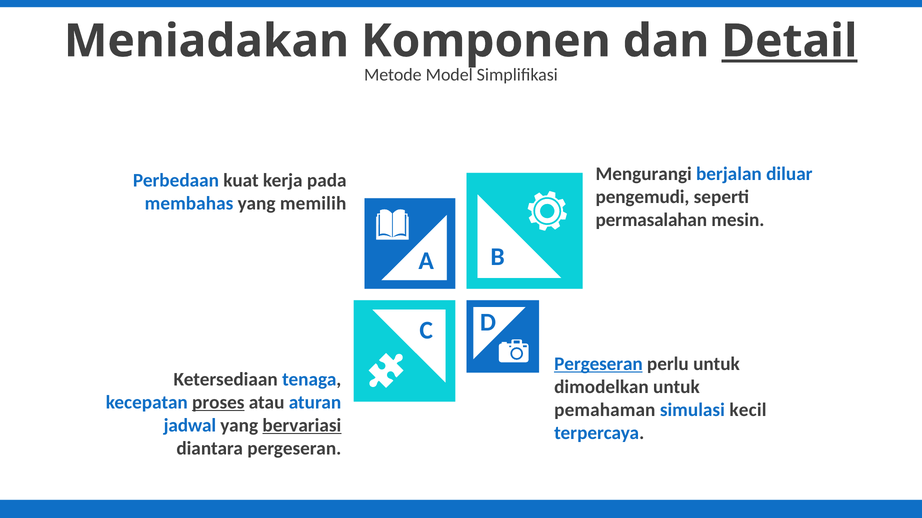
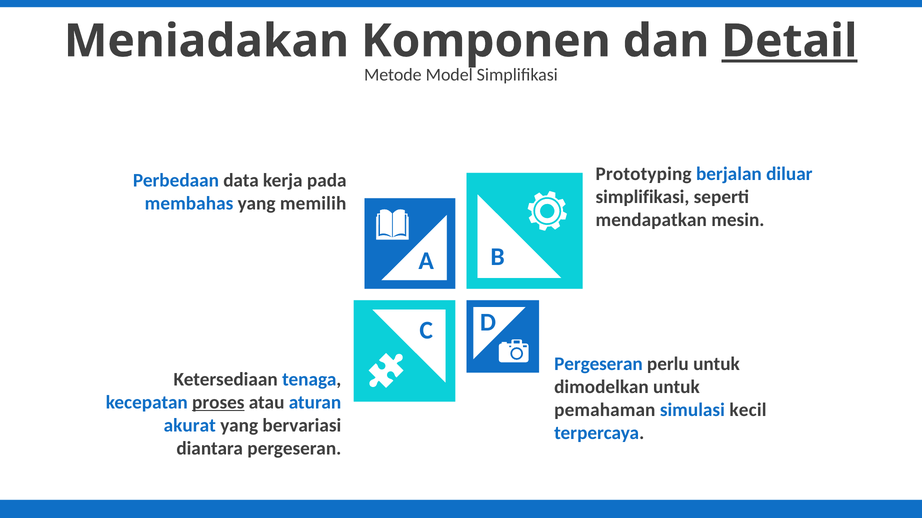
Mengurangi: Mengurangi -> Prototyping
kuat: kuat -> data
pengemudi at (642, 197): pengemudi -> simplifikasi
permasalahan: permasalahan -> mendapatkan
Pergeseran at (598, 364) underline: present -> none
jadwal: jadwal -> akurat
bervariasi underline: present -> none
